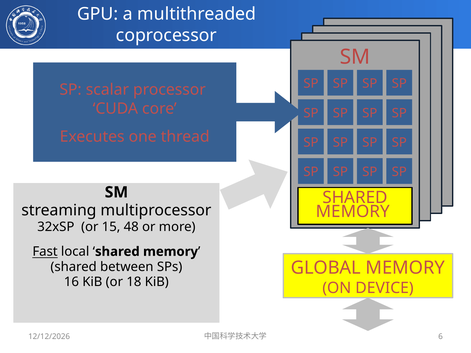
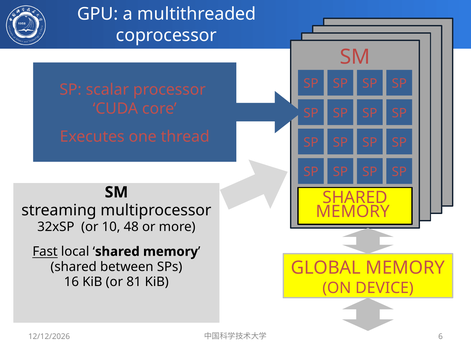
15: 15 -> 10
18: 18 -> 81
